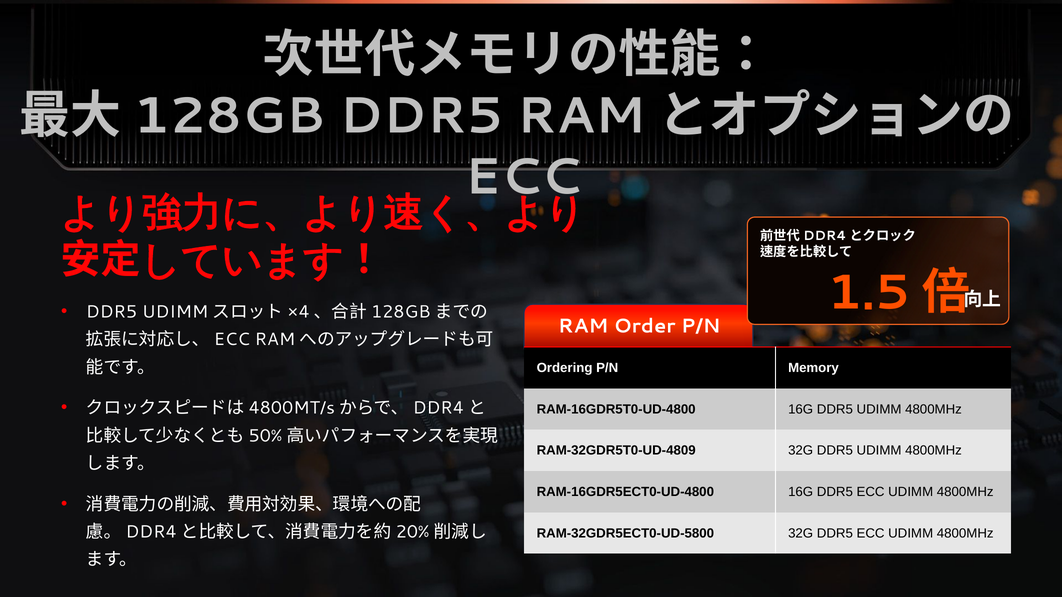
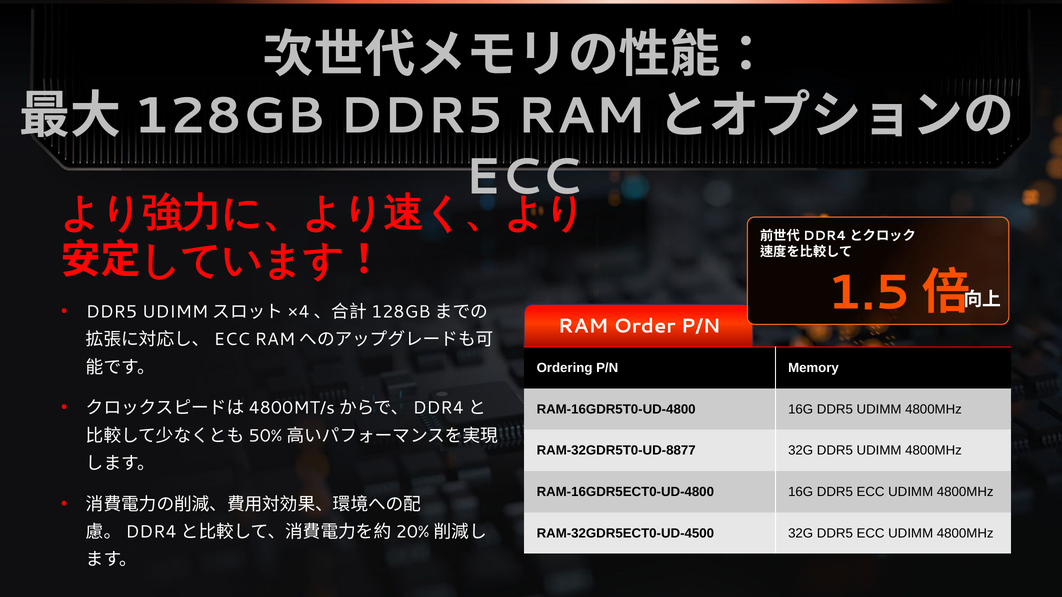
RAM-32GDR5T0-UD-4809: RAM-32GDR5T0-UD-4809 -> RAM-32GDR5T0-UD-8877
RAM-32GDR5ECT0-UD-5800: RAM-32GDR5ECT0-UD-5800 -> RAM-32GDR5ECT0-UD-4500
